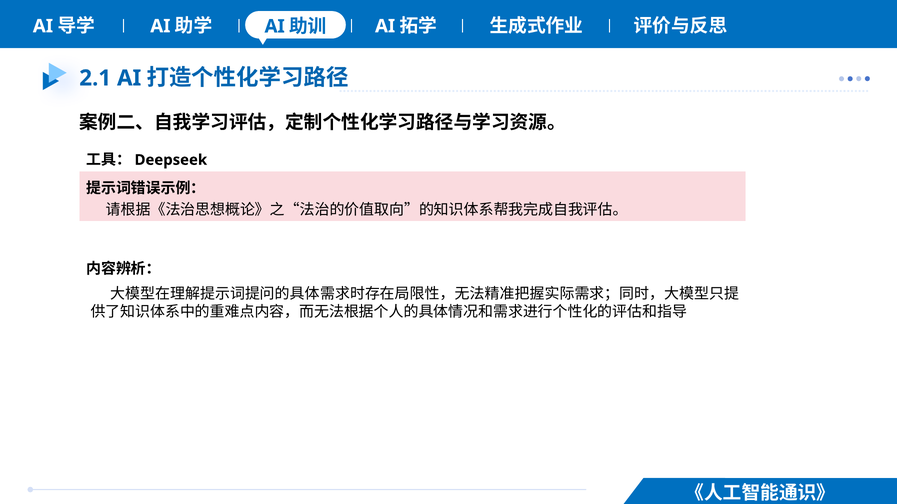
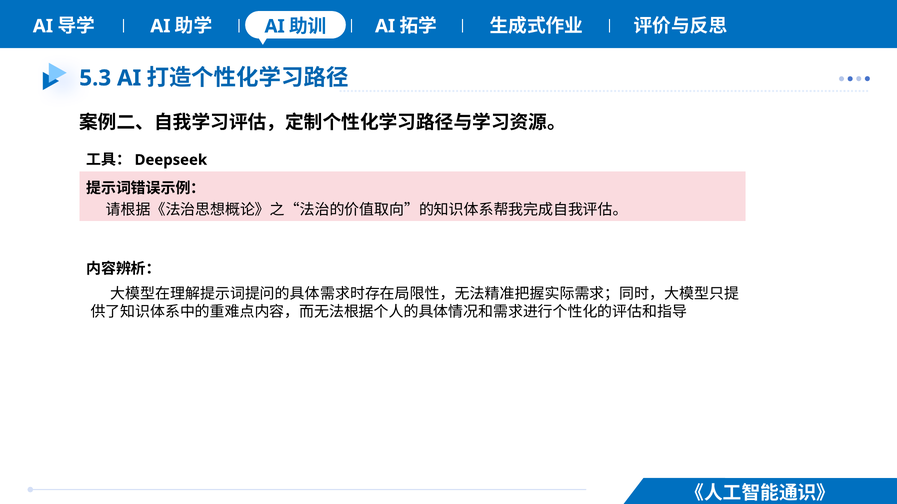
2.1: 2.1 -> 5.3
